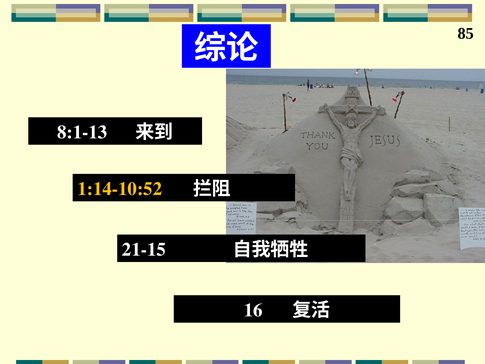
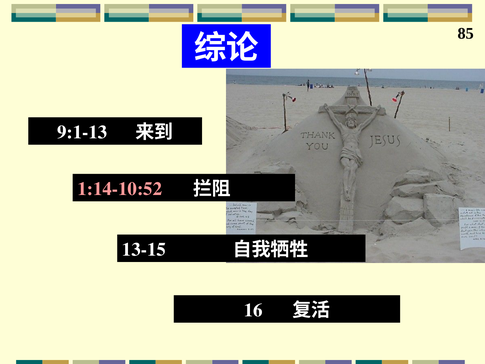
8:1-13: 8:1-13 -> 9:1-13
1:14-10:52 colour: yellow -> pink
21-15: 21-15 -> 13-15
